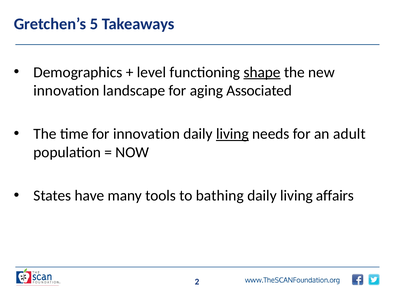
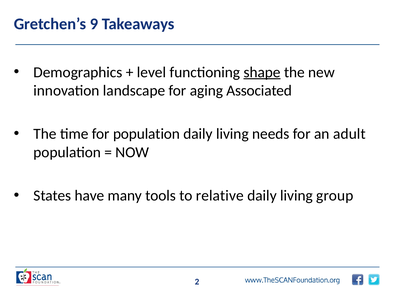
5: 5 -> 9
for innovation: innovation -> population
living at (232, 134) underline: present -> none
bathing: bathing -> relative
affairs: affairs -> group
